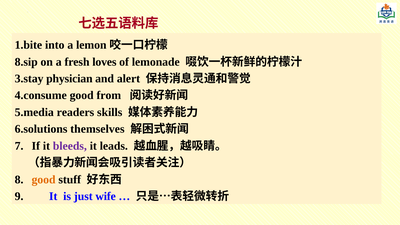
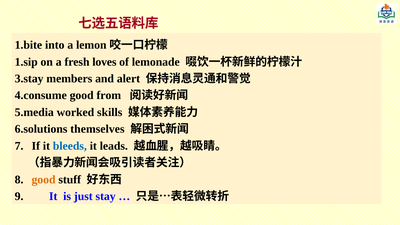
8.sip: 8.sip -> 1.sip
physician: physician -> members
readers: readers -> worked
bleeds colour: purple -> blue
wife: wife -> stay
